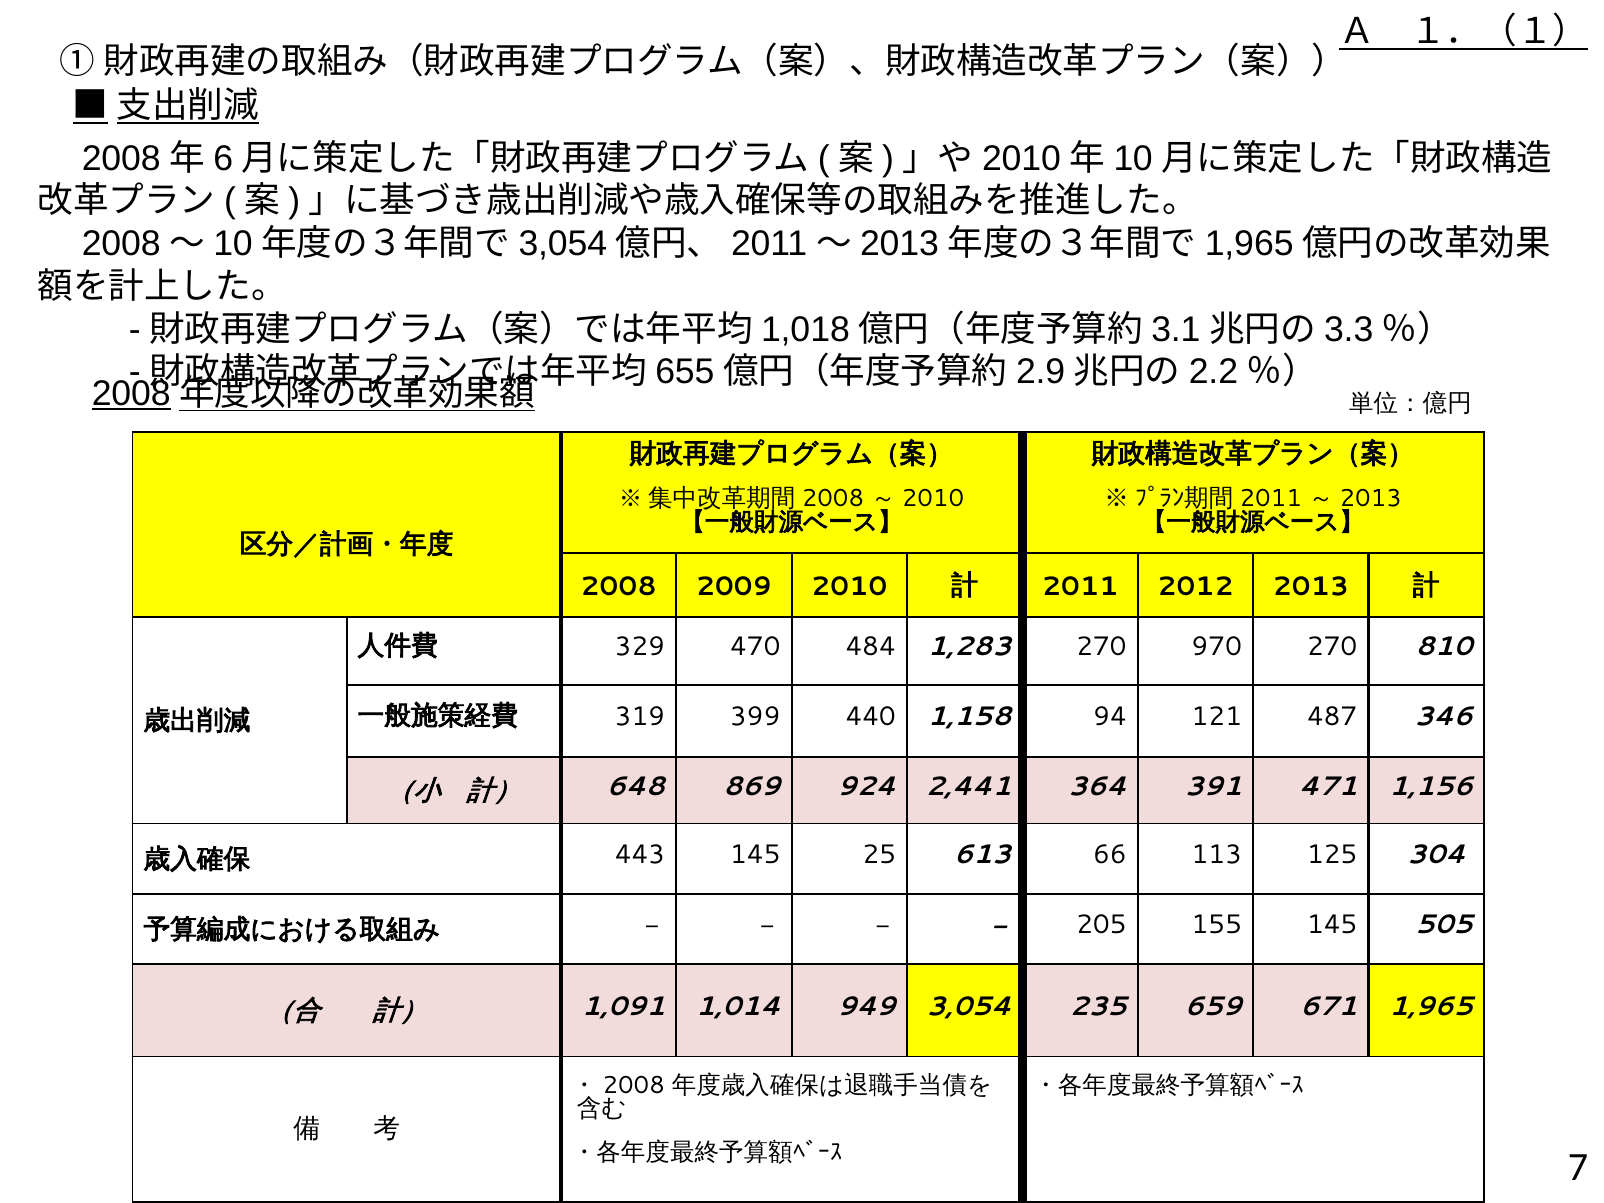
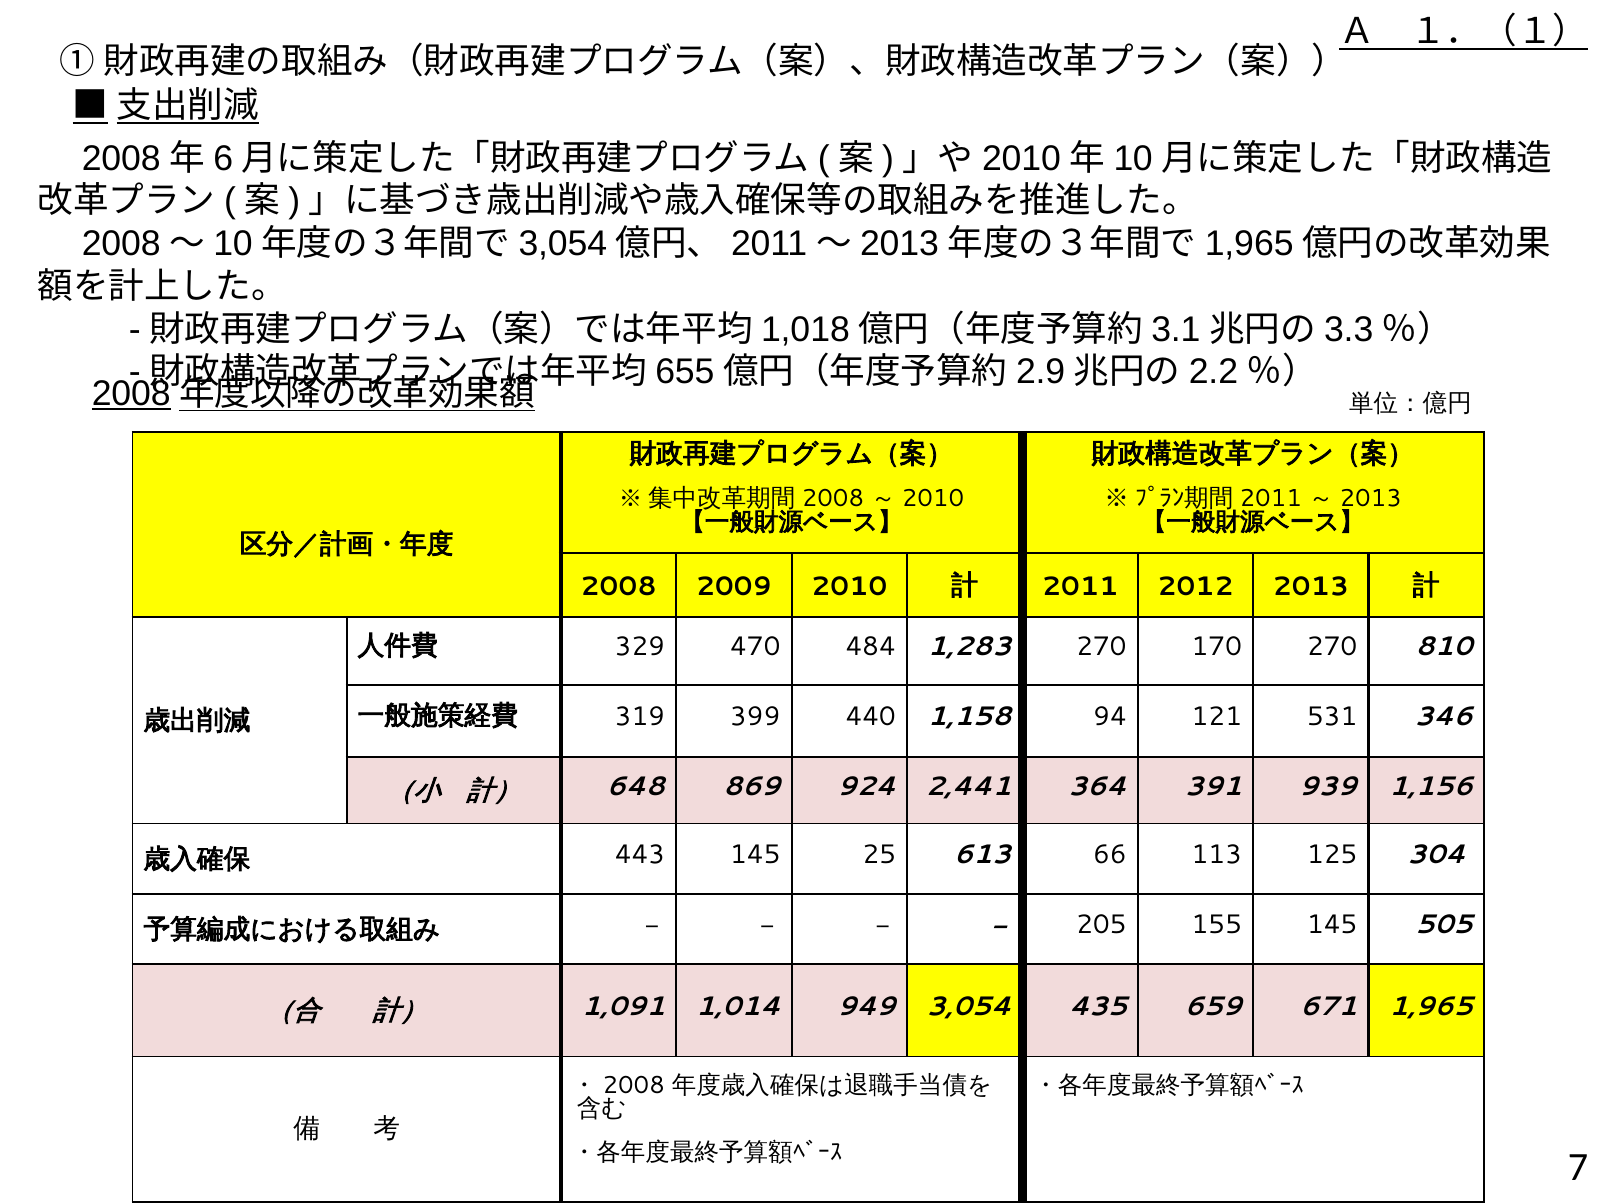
970: 970 -> 170
487: 487 -> 531
471: 471 -> 939
235: 235 -> 435
